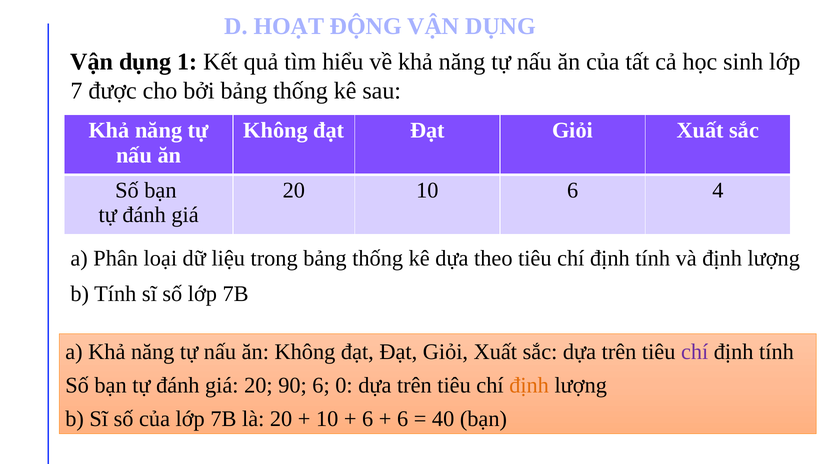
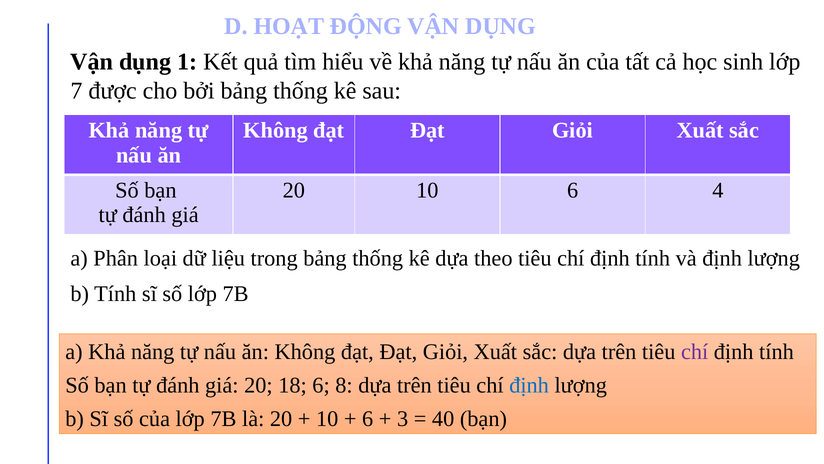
90: 90 -> 18
0: 0 -> 8
định at (529, 385) colour: orange -> blue
6 at (403, 419): 6 -> 3
